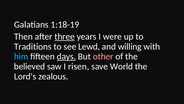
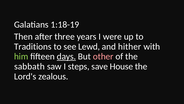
three underline: present -> none
willing: willing -> hither
him colour: light blue -> light green
believed: believed -> sabbath
risen: risen -> steps
World: World -> House
